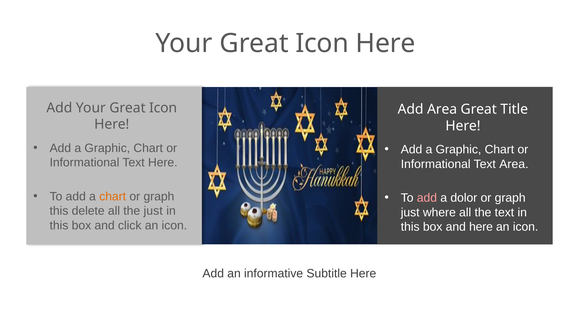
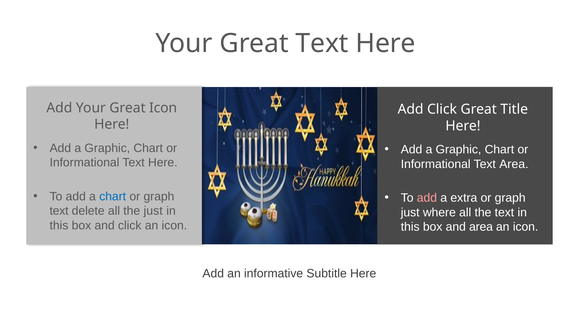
Icon at (322, 44): Icon -> Text
Add Area: Area -> Click
chart at (113, 196) colour: orange -> blue
dolor: dolor -> extra
this at (59, 211): this -> text
and here: here -> area
